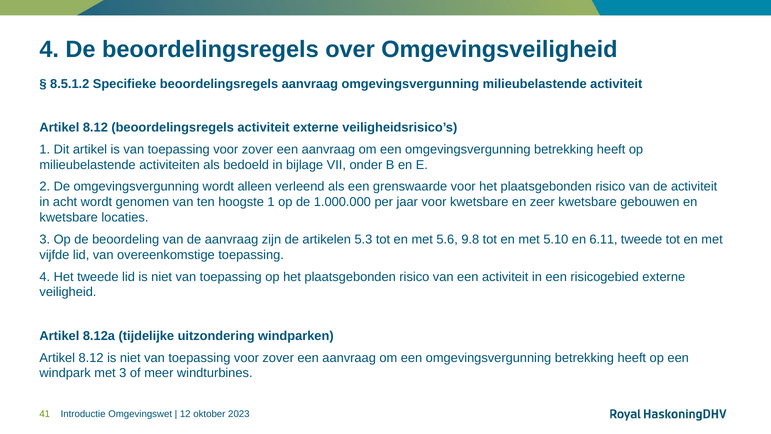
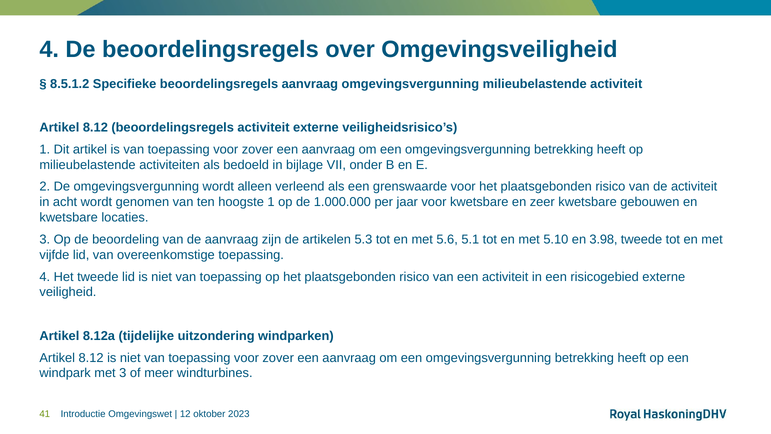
9.8: 9.8 -> 5.1
6.11: 6.11 -> 3.98
